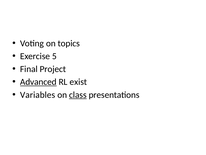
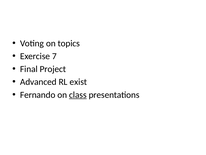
5: 5 -> 7
Advanced underline: present -> none
Variables: Variables -> Fernando
